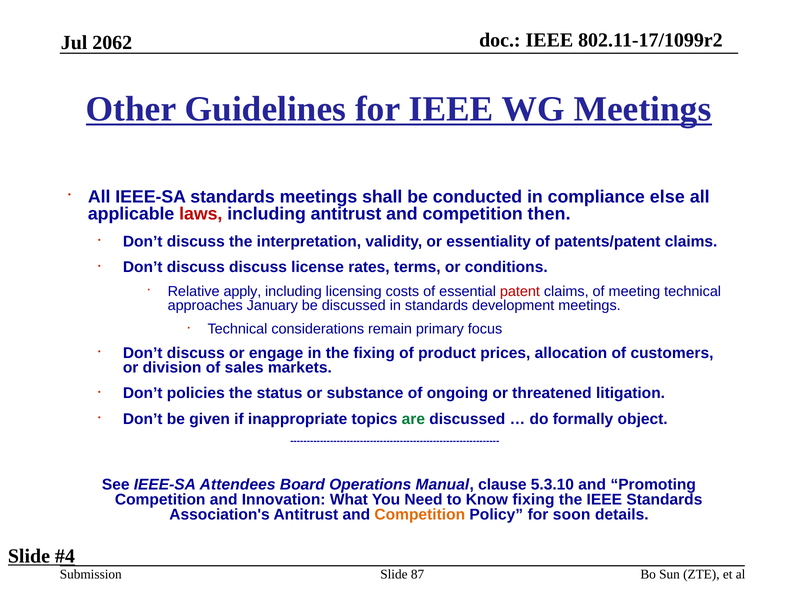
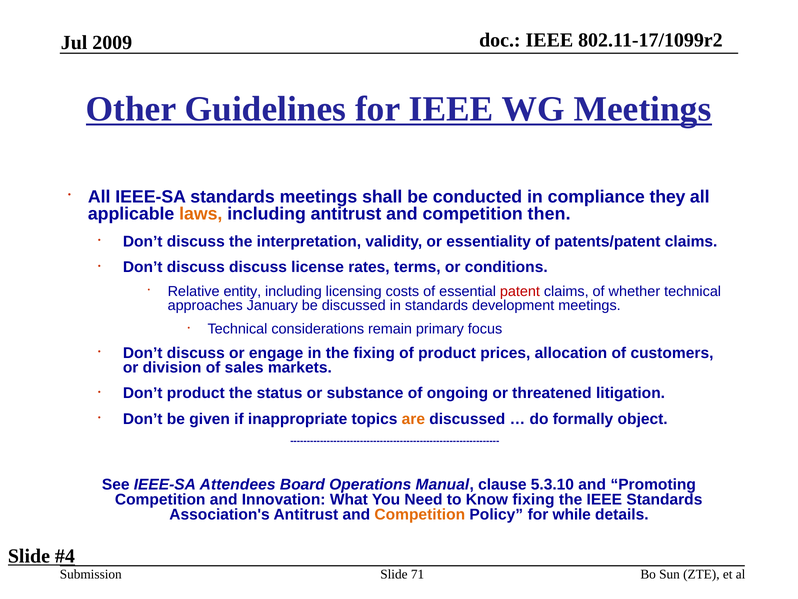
2062: 2062 -> 2009
else: else -> they
laws colour: red -> orange
apply: apply -> entity
meeting: meeting -> whether
Don’t policies: policies -> product
are colour: green -> orange
soon: soon -> while
87: 87 -> 71
